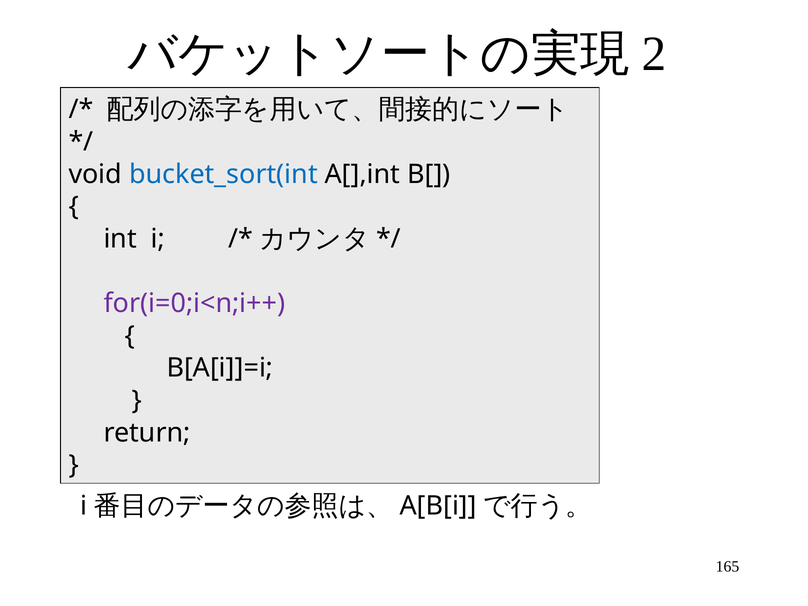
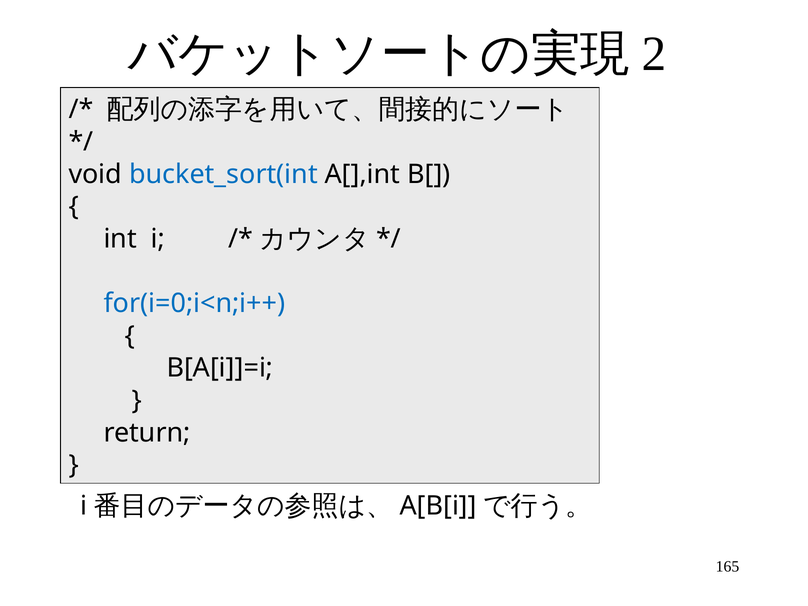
for(i=0;i<n;i++ colour: purple -> blue
